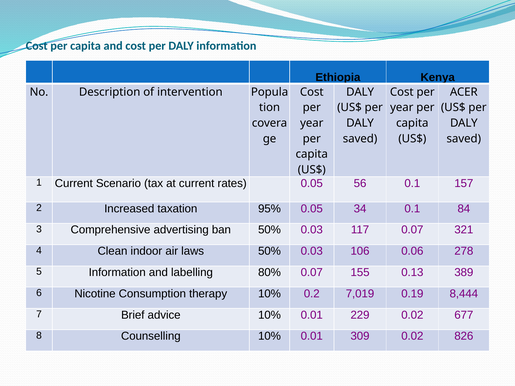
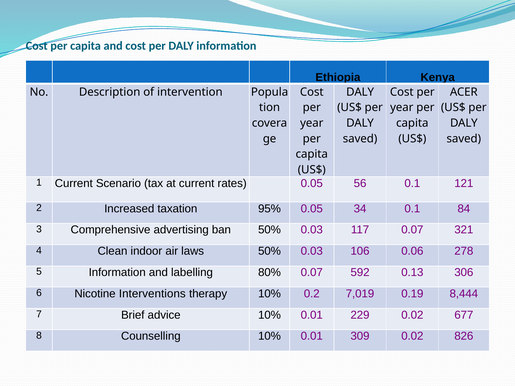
157: 157 -> 121
155: 155 -> 592
389: 389 -> 306
Consumption: Consumption -> Interventions
